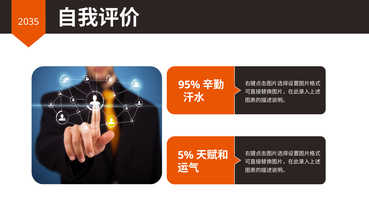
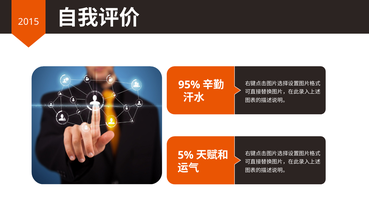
2035: 2035 -> 2015
